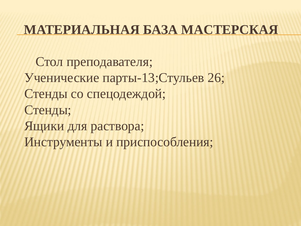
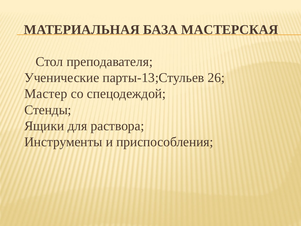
Стенды at (46, 94): Стенды -> Мастер
